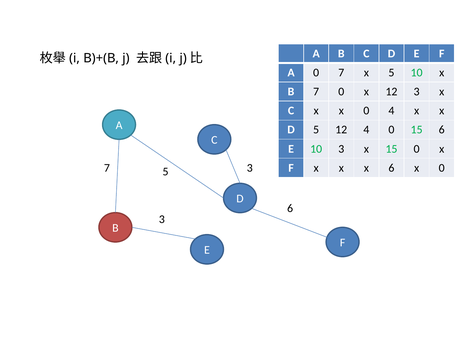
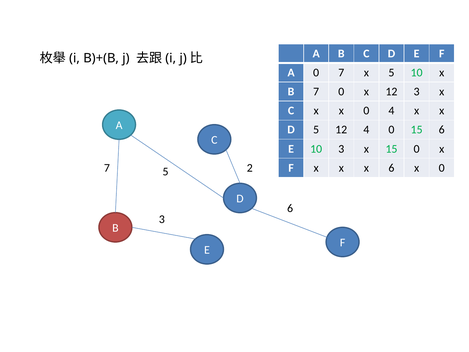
5 3: 3 -> 2
